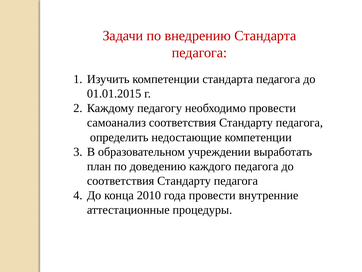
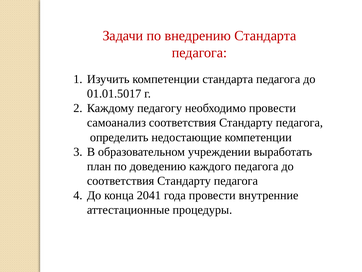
01.01.2015: 01.01.2015 -> 01.01.5017
2010: 2010 -> 2041
